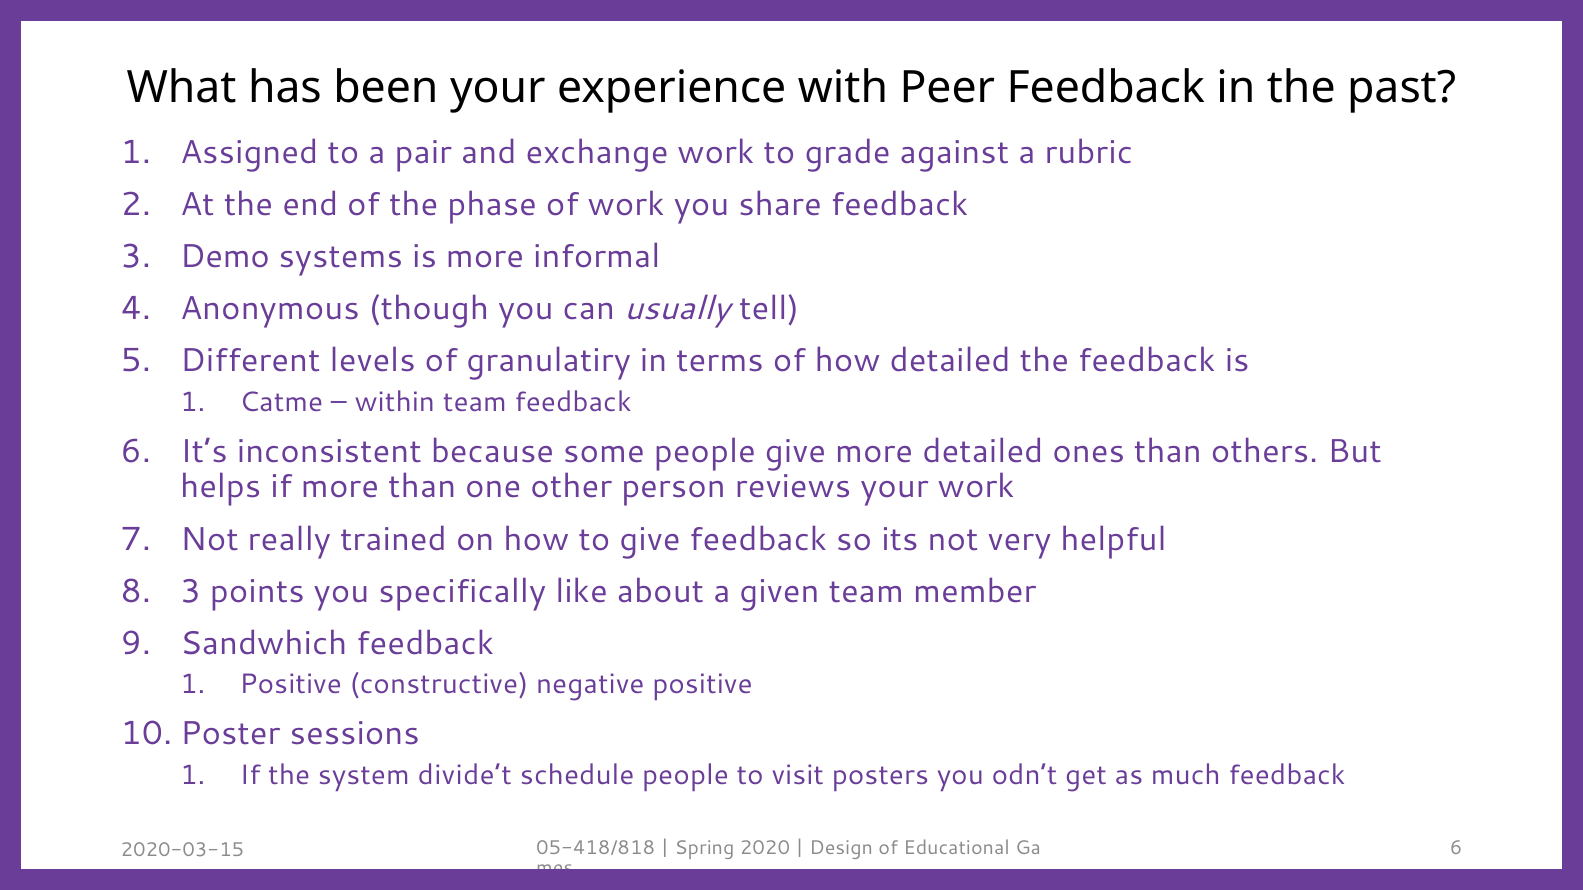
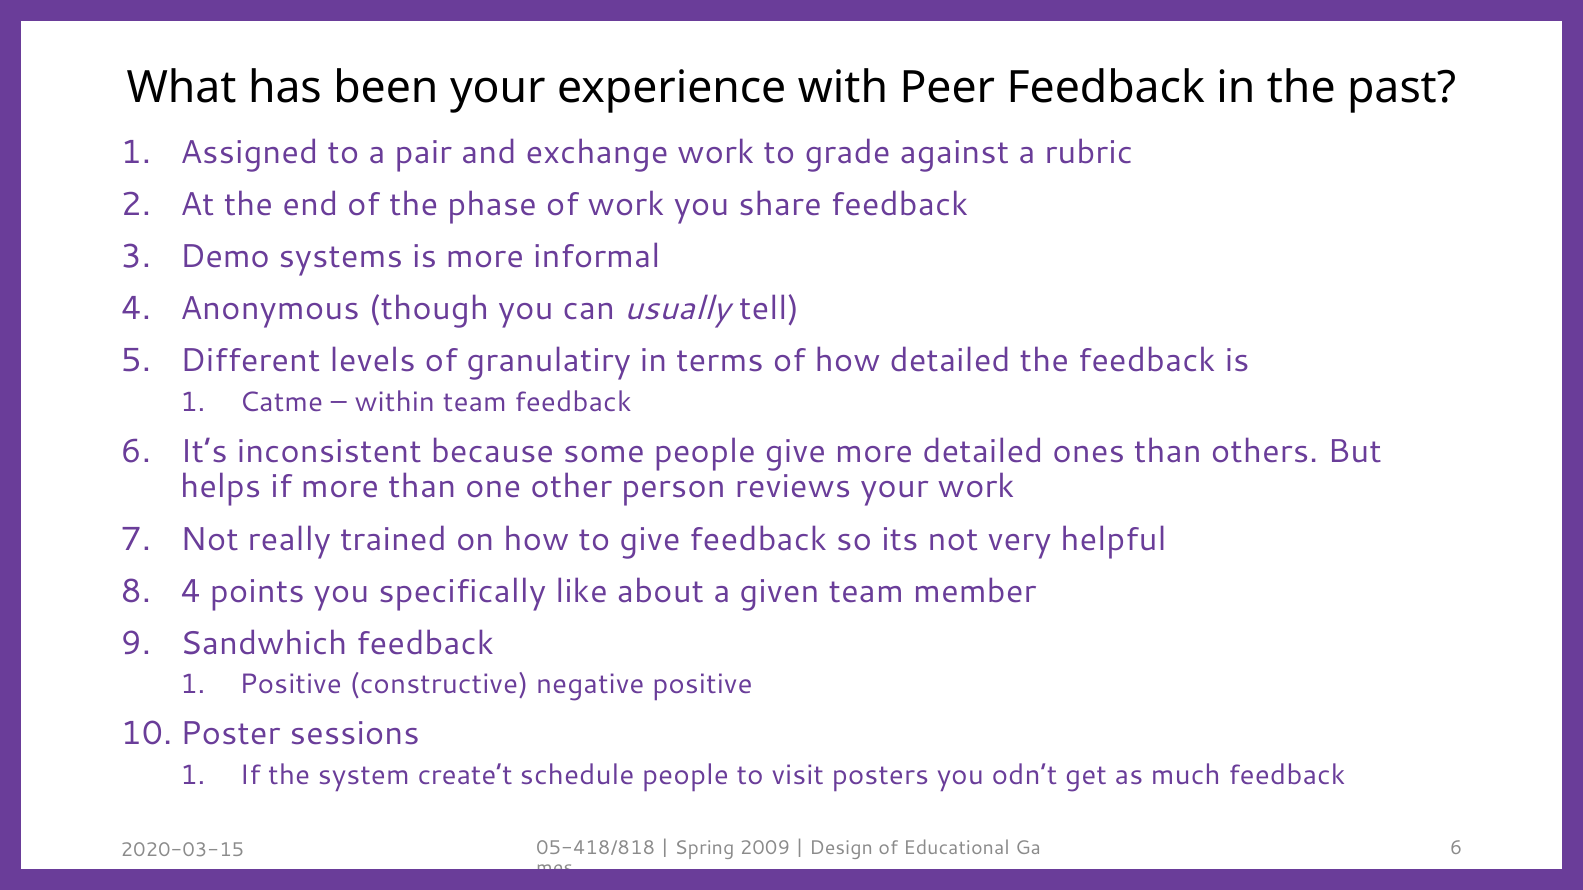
3 at (191, 592): 3 -> 4
divide’t: divide’t -> create’t
2020: 2020 -> 2009
